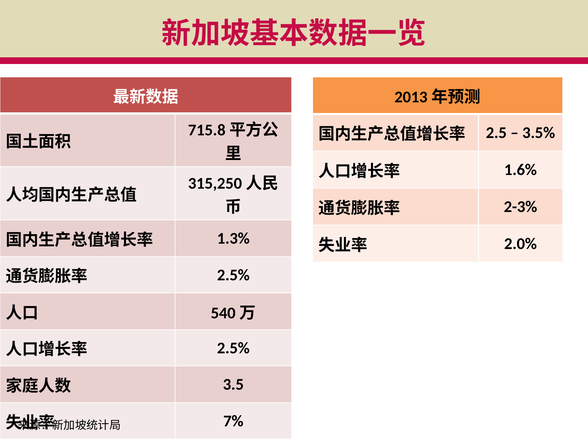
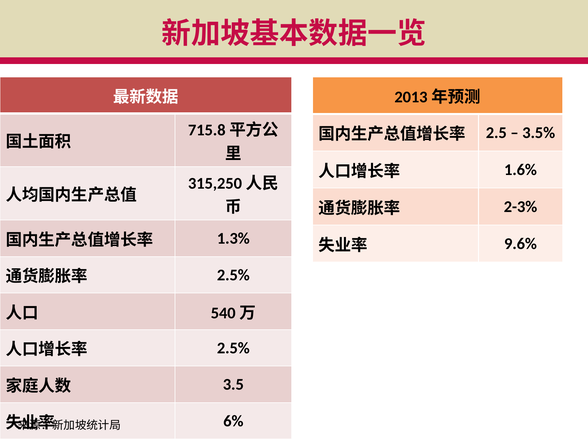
2.0%: 2.0% -> 9.6%
7%: 7% -> 6%
